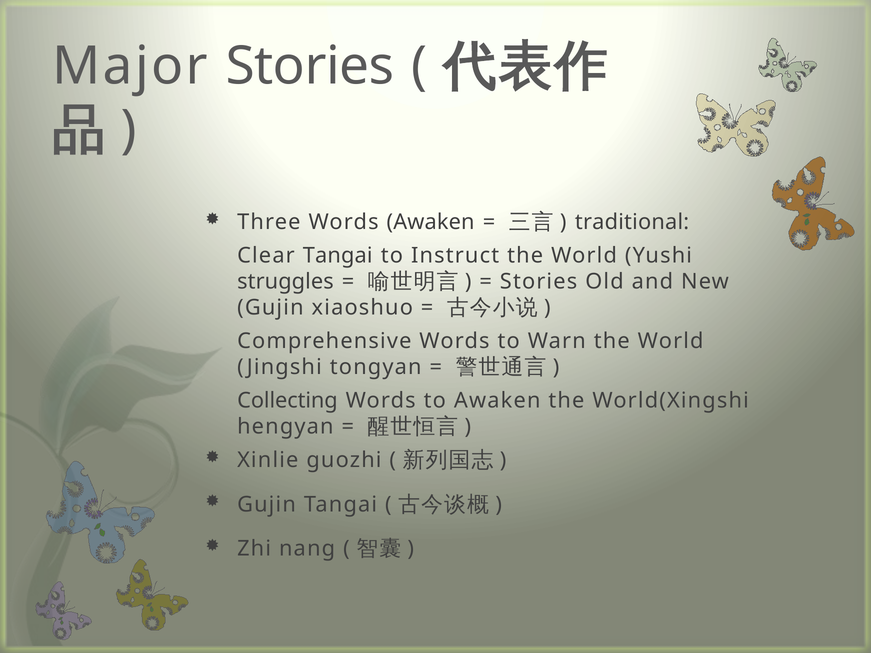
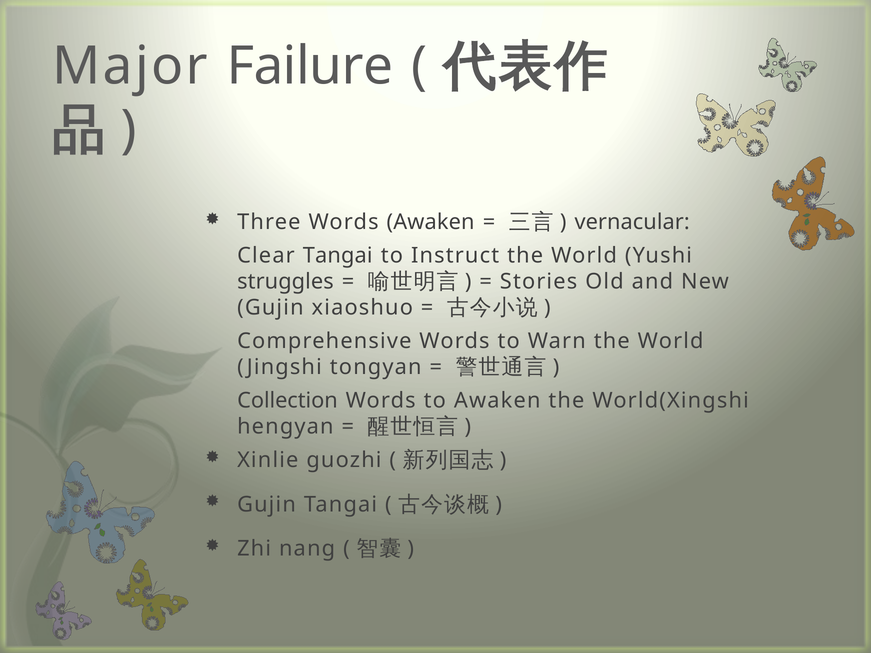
Major Stories: Stories -> Failure
traditional: traditional -> vernacular
Collecting: Collecting -> Collection
